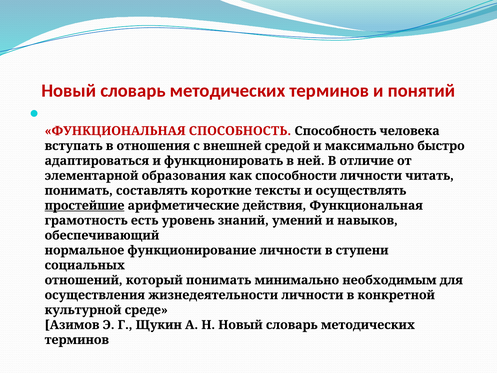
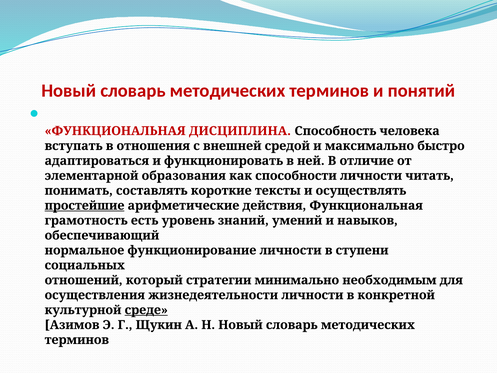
ФУНКЦИОНАЛЬНАЯ СПОСОБНОСТЬ: СПОСОБНОСТЬ -> ДИСЦИПЛИНА
который понимать: понимать -> стратегии
среде underline: none -> present
